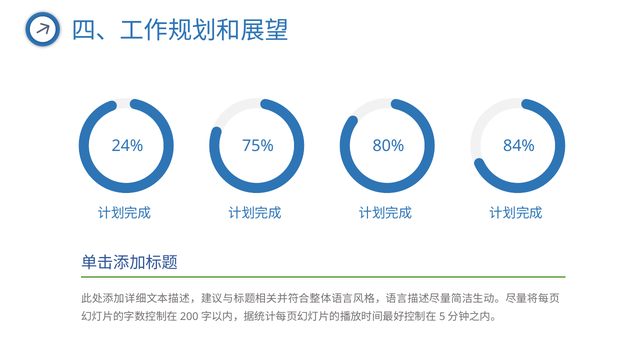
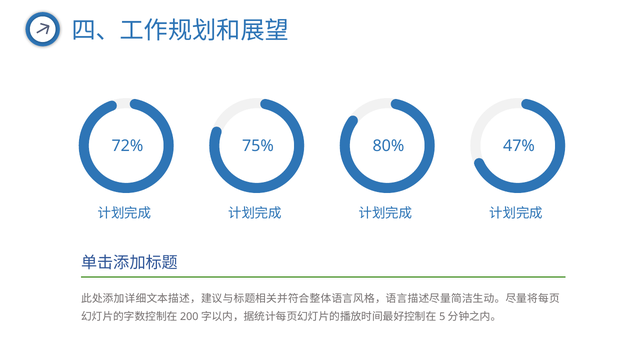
24%: 24% -> 72%
84%: 84% -> 47%
